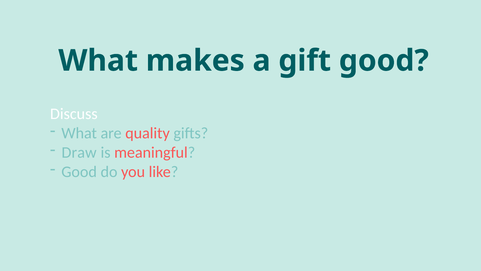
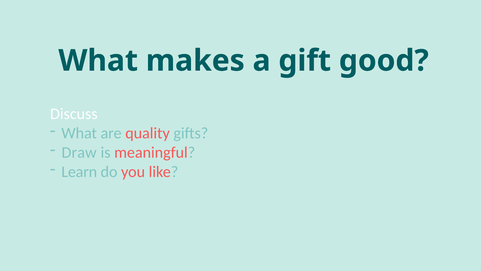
Good at (79, 172): Good -> Learn
